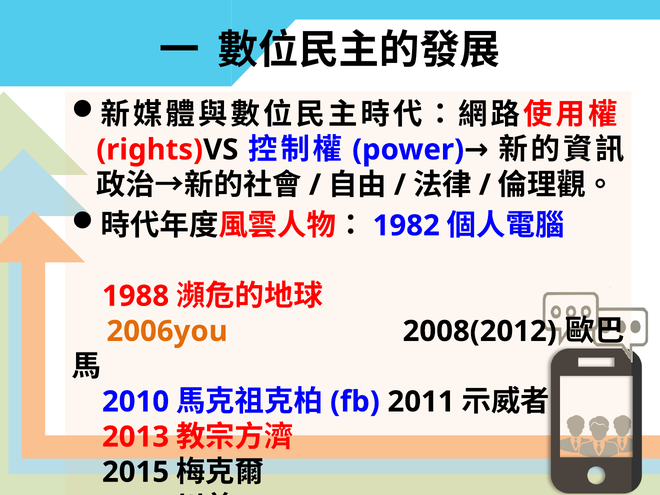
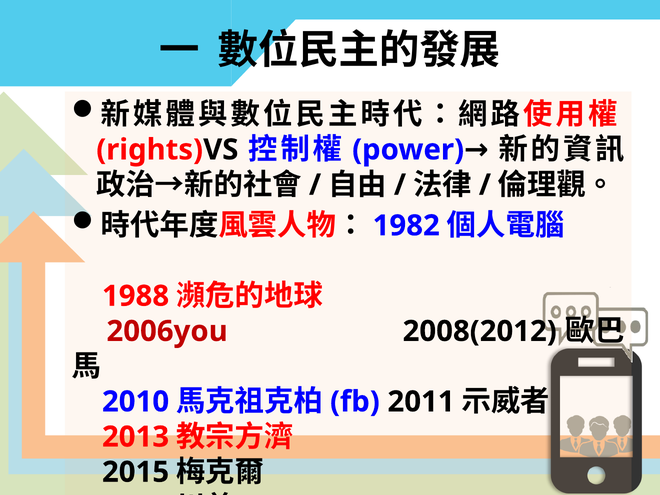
2006you colour: orange -> red
